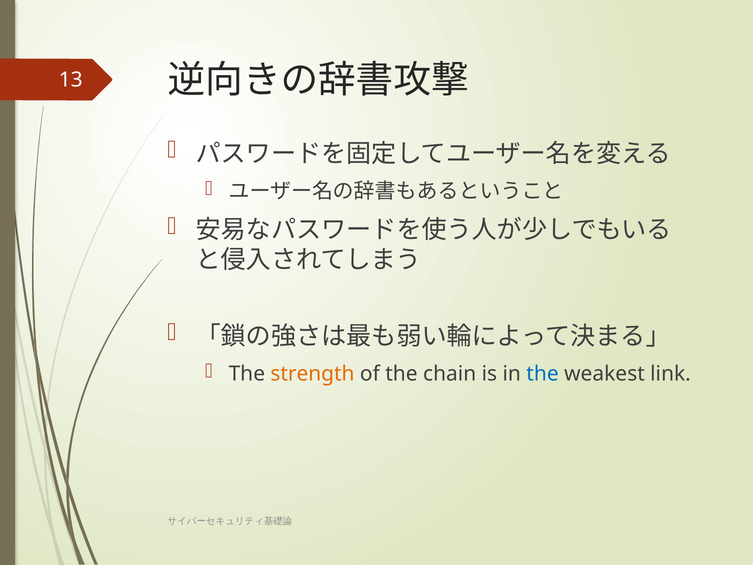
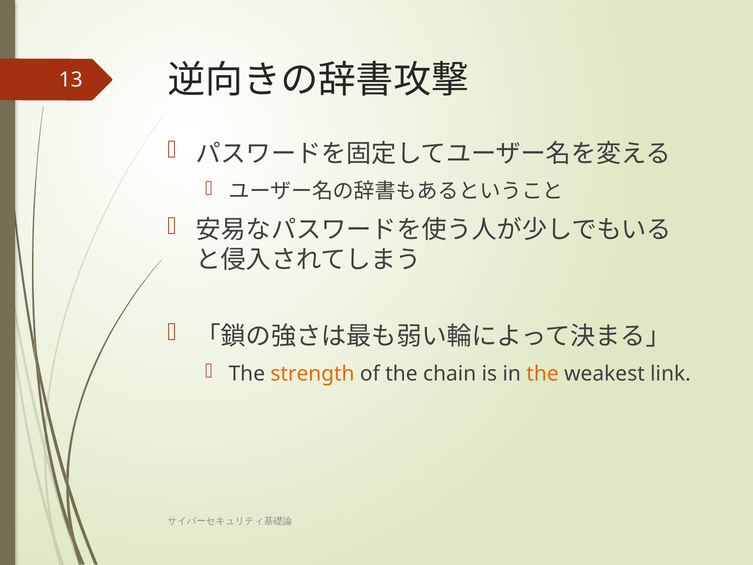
the at (543, 374) colour: blue -> orange
